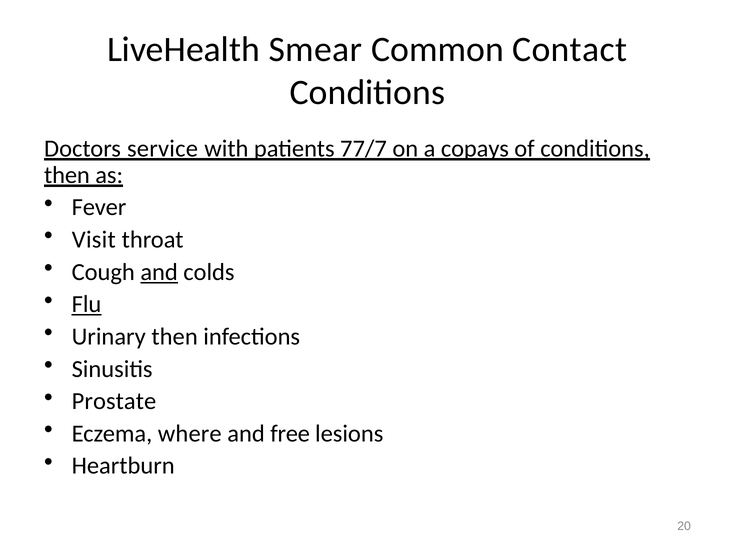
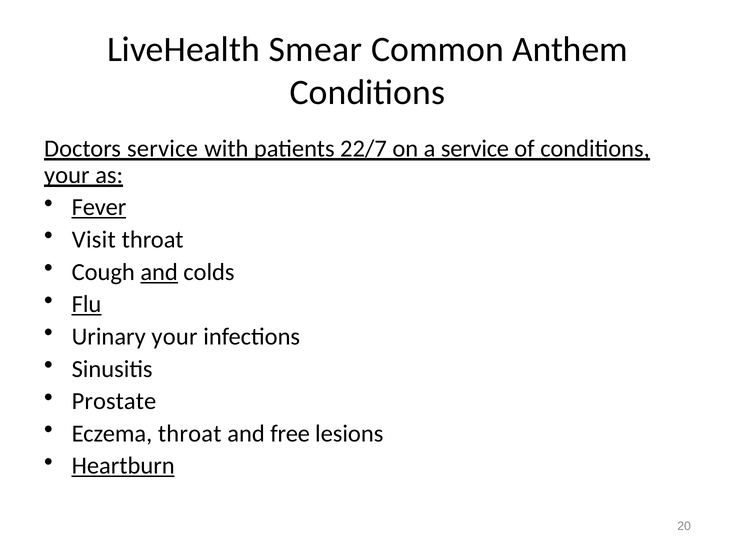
Contact: Contact -> Anthem
77/7: 77/7 -> 22/7
a copays: copays -> service
then at (67, 175): then -> your
Fever underline: none -> present
Urinary then: then -> your
Eczema where: where -> throat
Heartburn underline: none -> present
